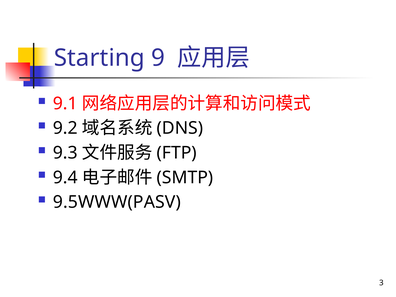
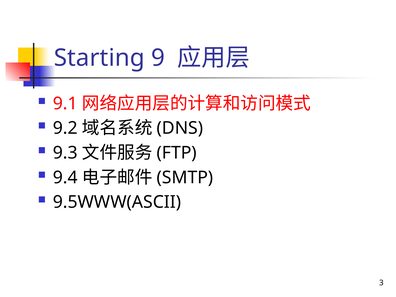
9.5WWW(PASV: 9.5WWW(PASV -> 9.5WWW(ASCII
